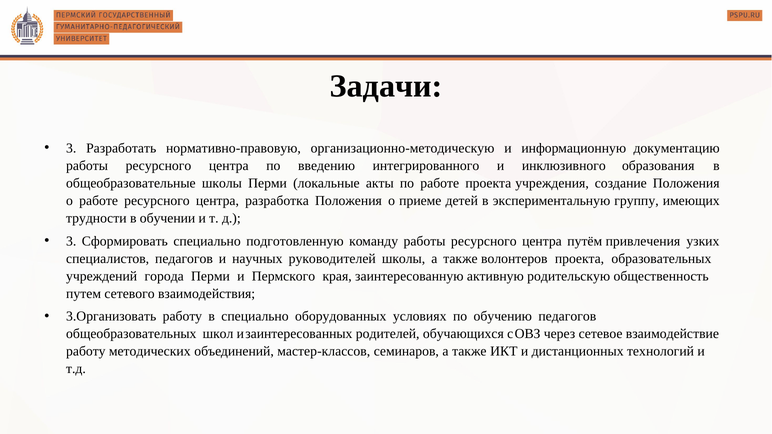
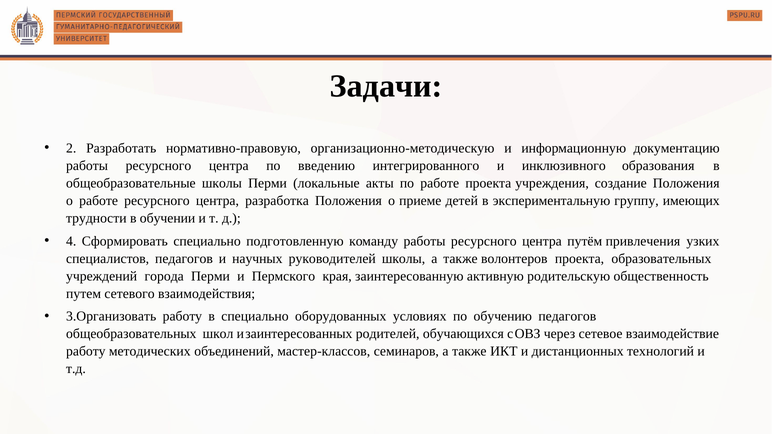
3 at (71, 148): 3 -> 2
3 at (71, 241): 3 -> 4
